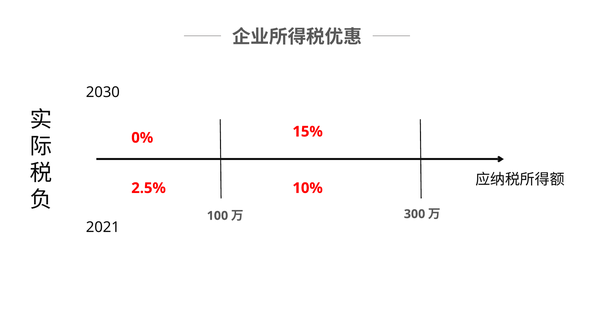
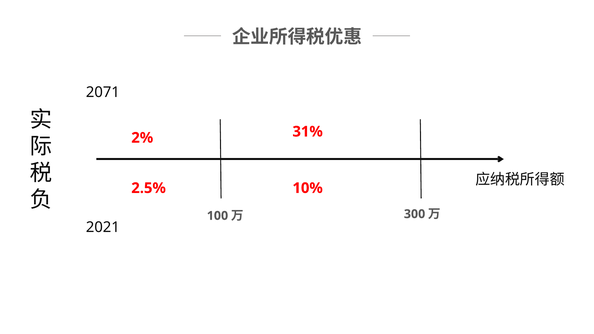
2030: 2030 -> 2071
15%: 15% -> 31%
0%: 0% -> 2%
